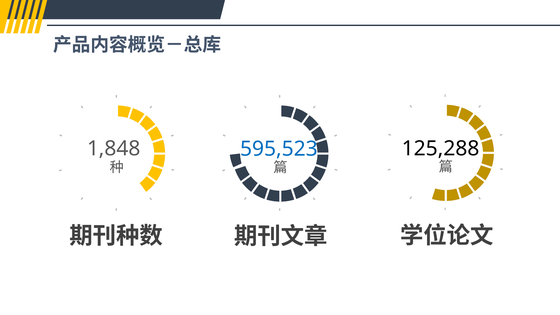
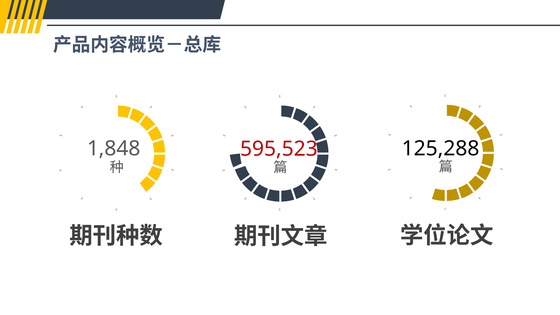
595,523 colour: blue -> red
